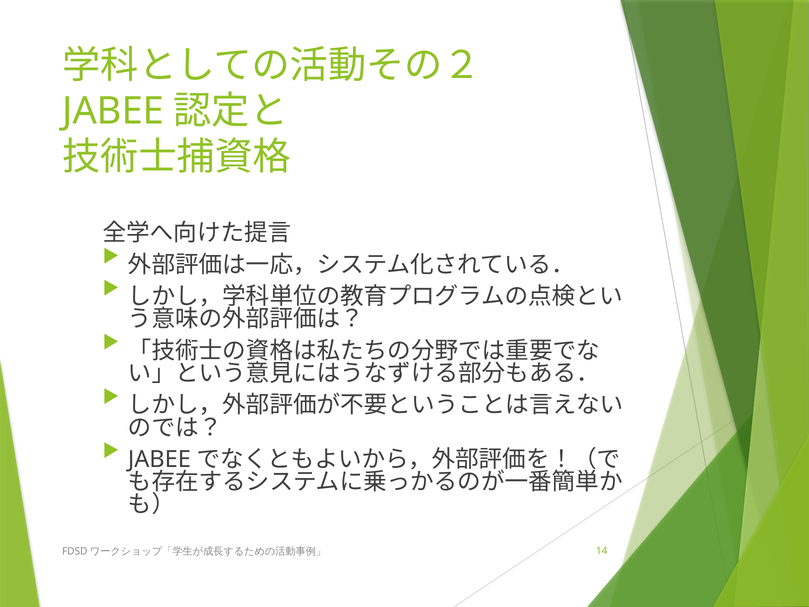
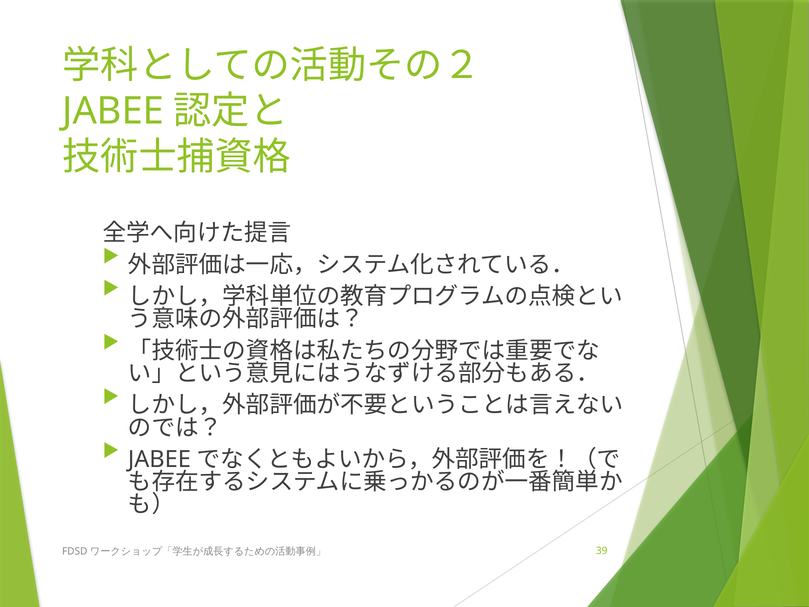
14: 14 -> 39
